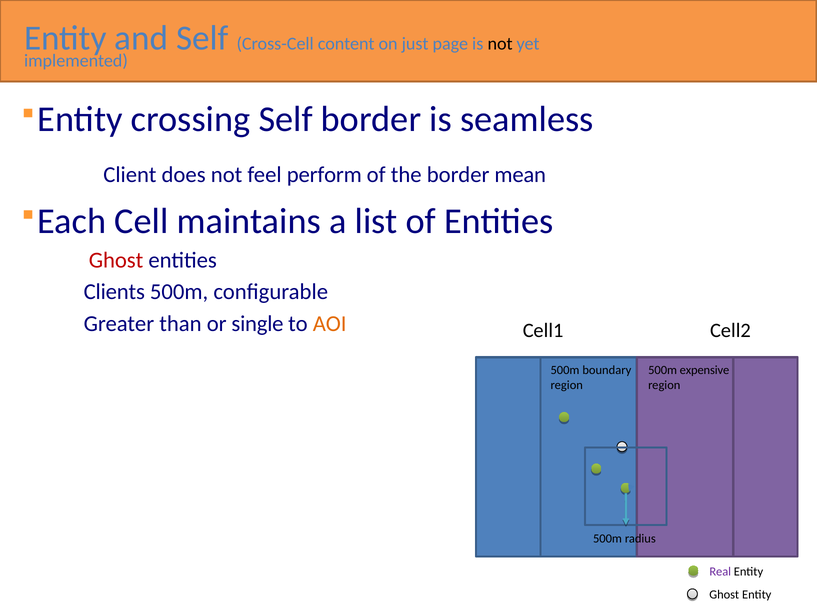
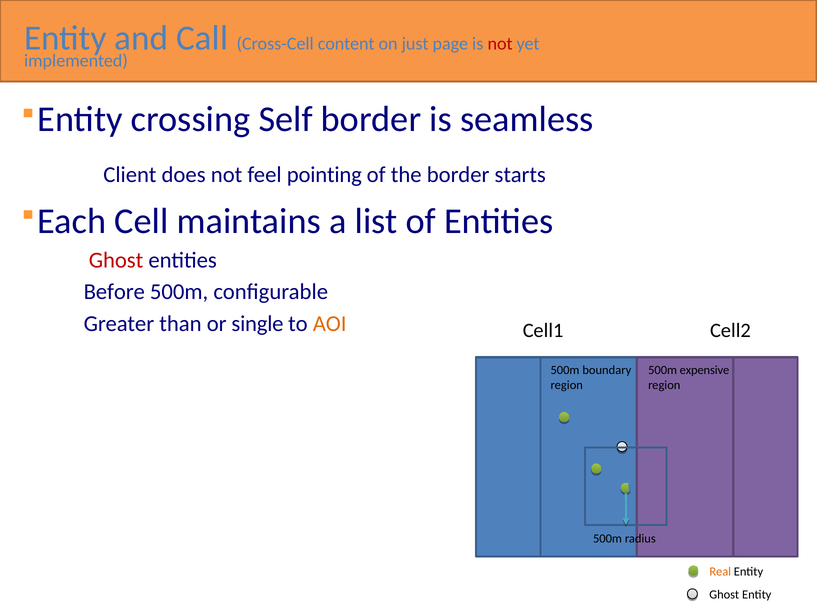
and Self: Self -> Call
not at (500, 44) colour: black -> red
perform: perform -> pointing
mean: mean -> starts
Clients: Clients -> Before
Real colour: purple -> orange
